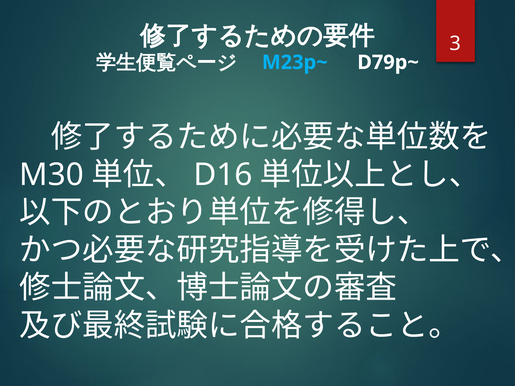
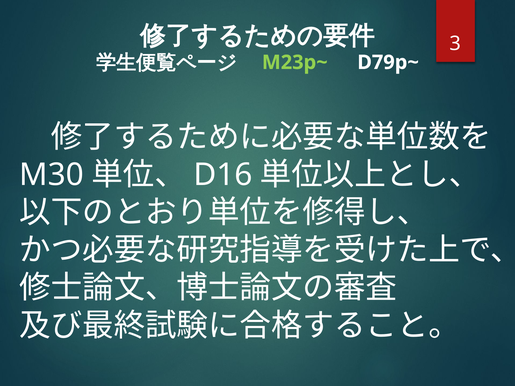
M23p~ colour: light blue -> light green
